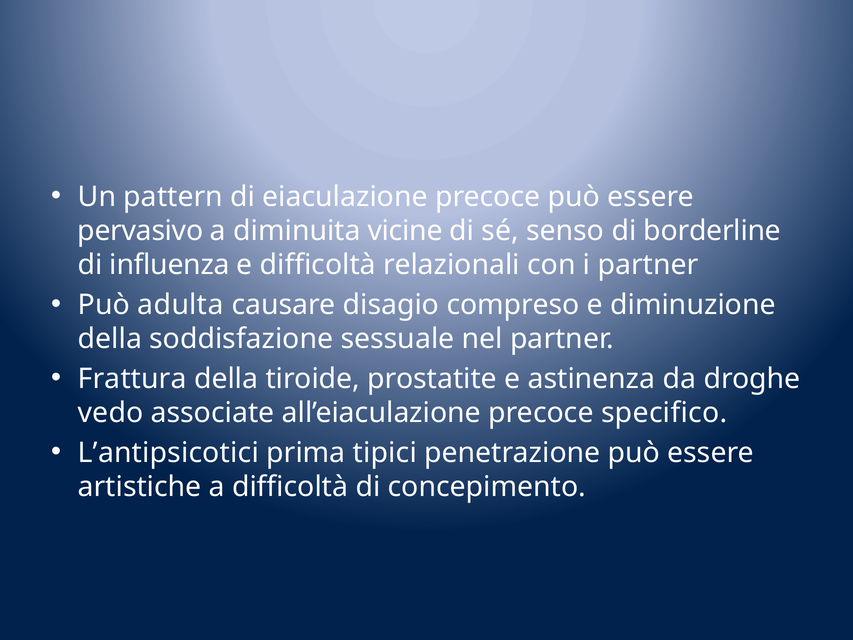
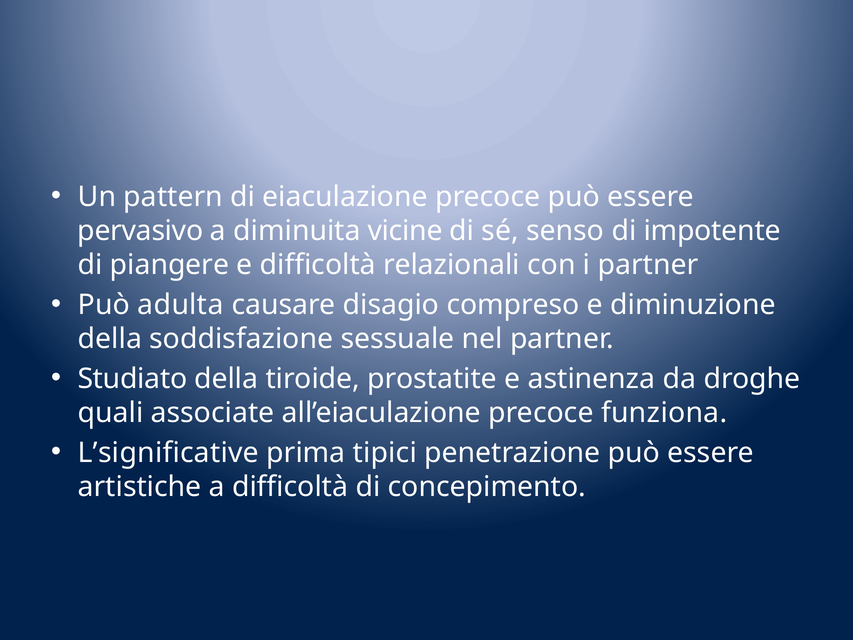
borderline: borderline -> impotente
influenza: influenza -> piangere
Frattura: Frattura -> Studiato
vedo: vedo -> quali
specifico: specifico -> funziona
L’antipsicotici: L’antipsicotici -> L’significative
